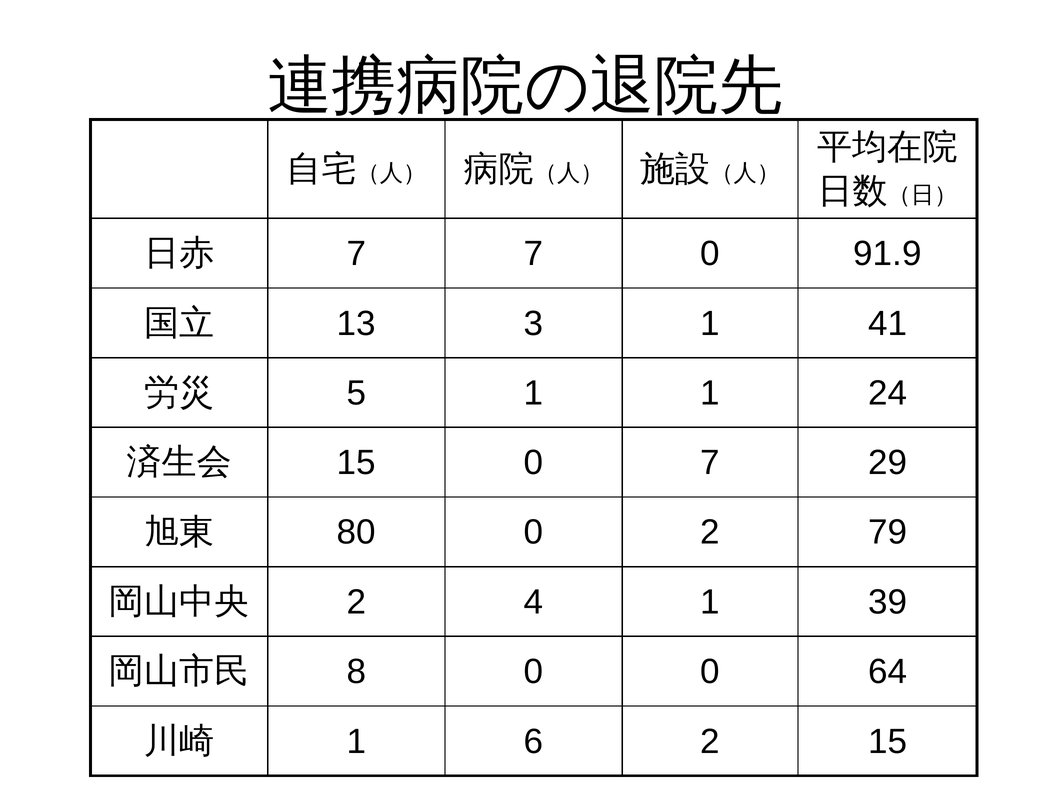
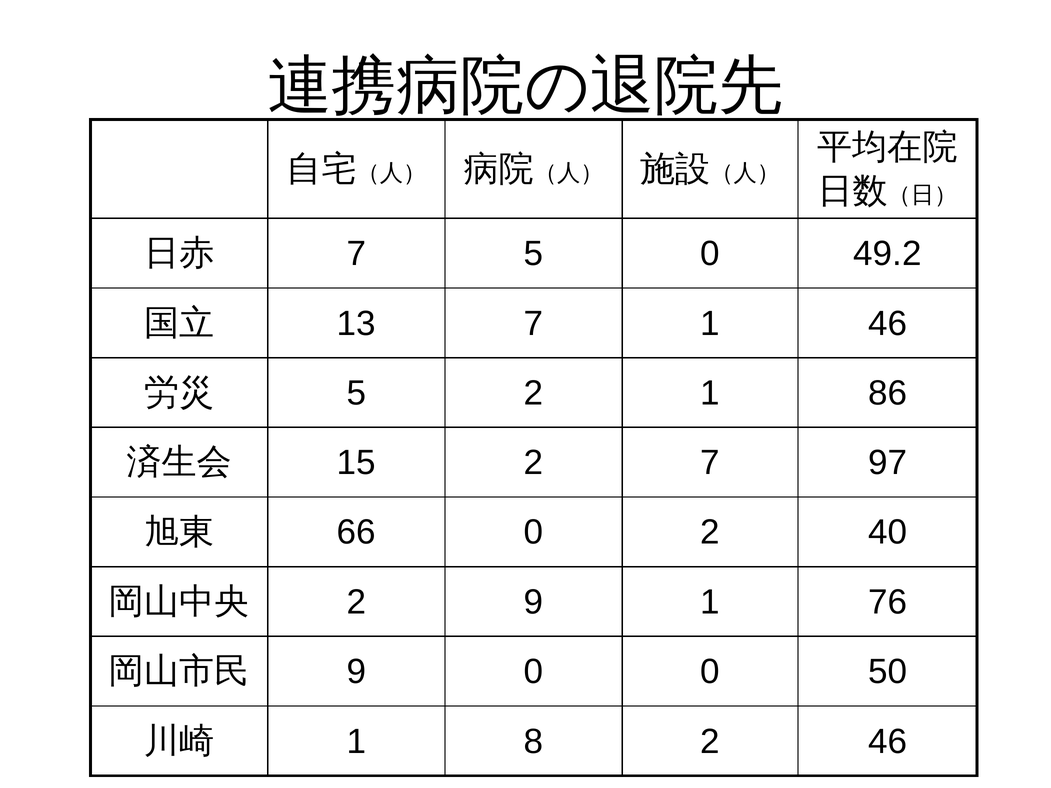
7 7: 7 -> 5
91.9: 91.9 -> 49.2
13 3: 3 -> 7
1 41: 41 -> 46
5 1: 1 -> 2
24: 24 -> 86
15 0: 0 -> 2
29: 29 -> 97
80: 80 -> 66
79: 79 -> 40
2 4: 4 -> 9
39: 39 -> 76
8 at (356, 672): 8 -> 9
64: 64 -> 50
6: 6 -> 8
2 15: 15 -> 46
